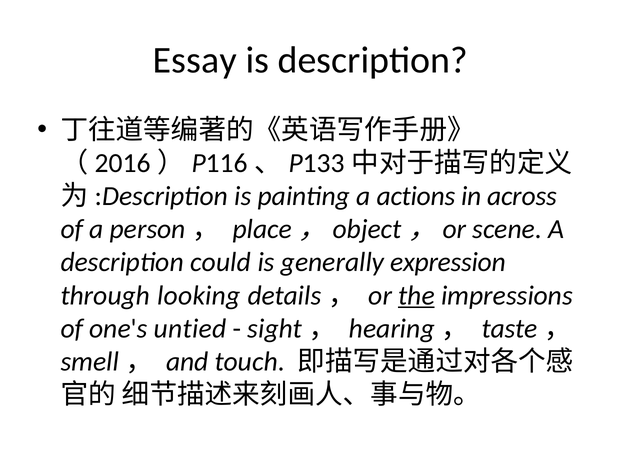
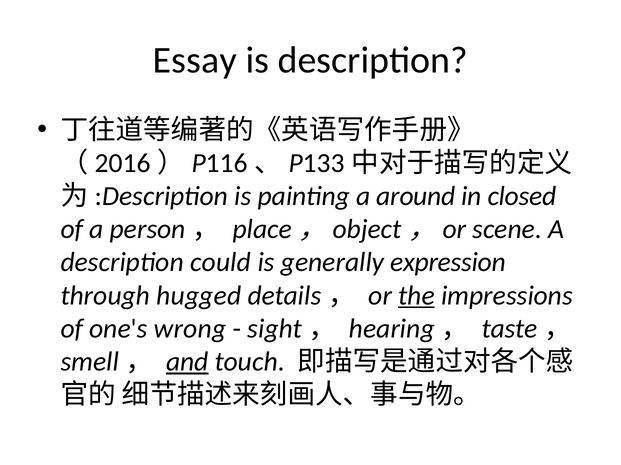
actions: actions -> around
across: across -> closed
looking: looking -> hugged
untied: untied -> wrong
and underline: none -> present
